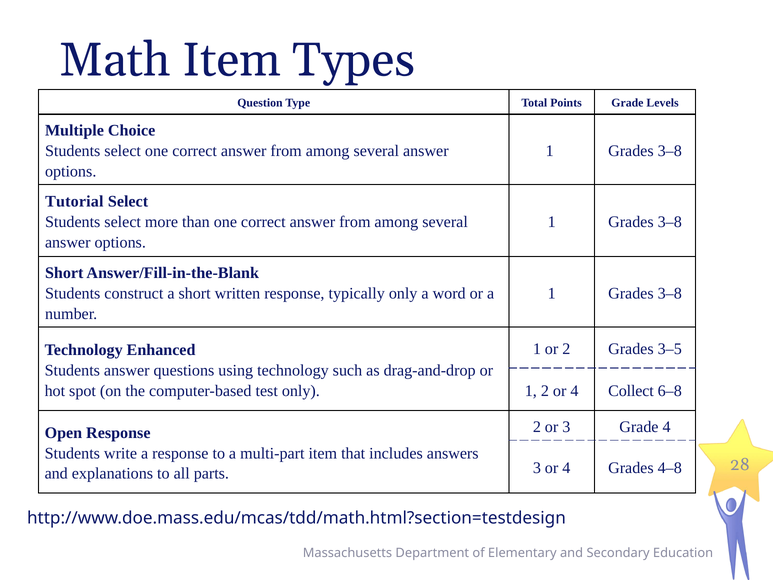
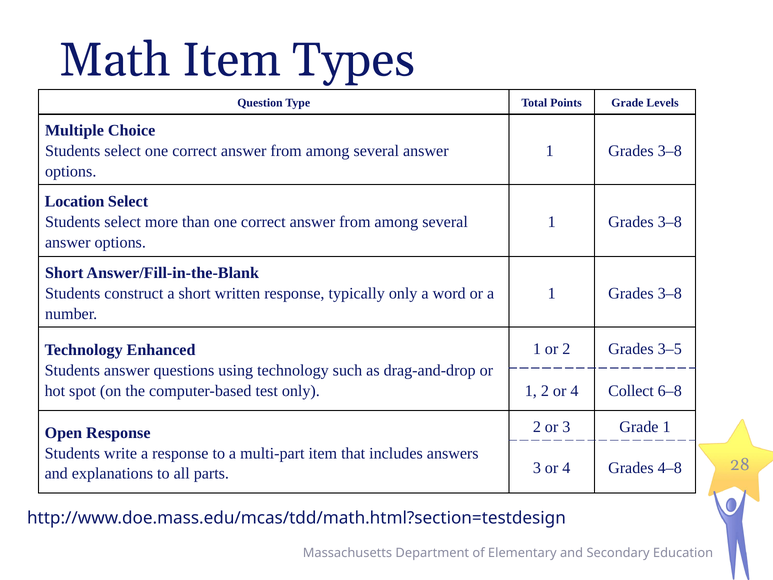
Tutorial: Tutorial -> Location
Grade 4: 4 -> 1
